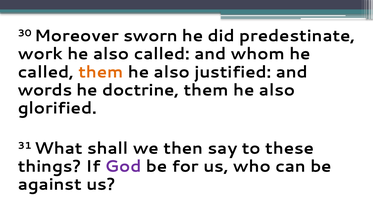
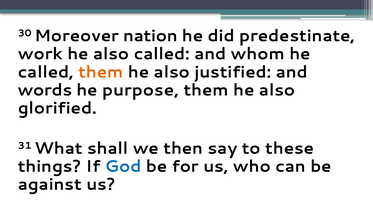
sworn: sworn -> nation
doctrine: doctrine -> purpose
God colour: purple -> blue
